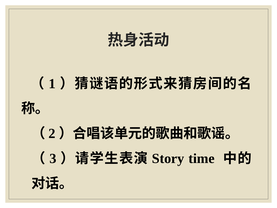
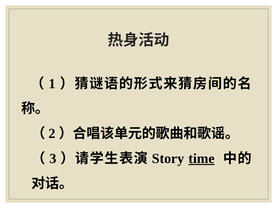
time underline: none -> present
